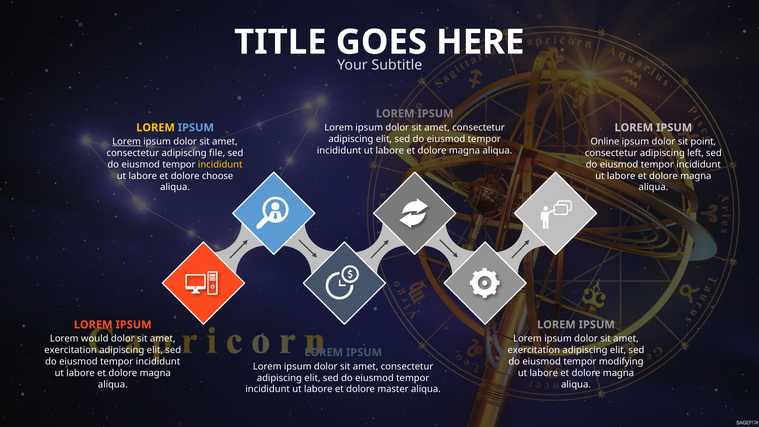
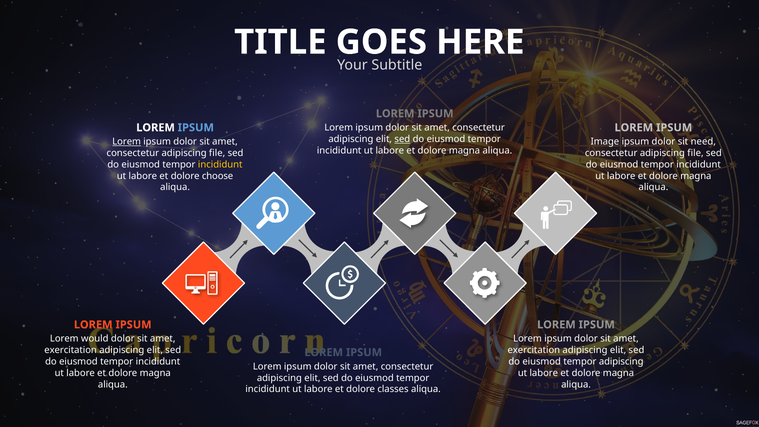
LOREM at (156, 128) colour: yellow -> white
sed at (402, 139) underline: none -> present
Online: Online -> Image
point: point -> need
left at (696, 153): left -> file
tempor modifying: modifying -> adipiscing
master: master -> classes
